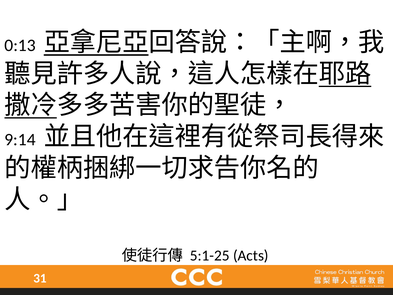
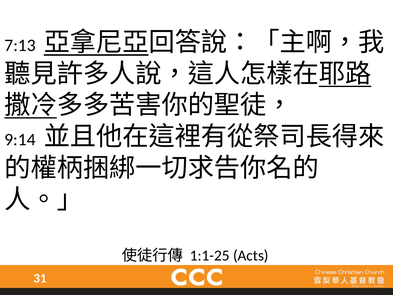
0:13: 0:13 -> 7:13
5:1-25: 5:1-25 -> 1:1-25
